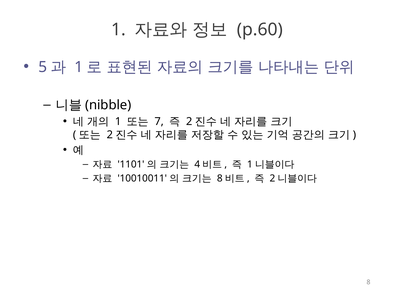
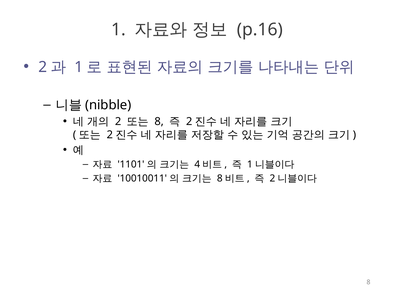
p.60: p.60 -> p.16
5 at (43, 67): 5 -> 2
1 at (118, 121): 1 -> 2
7 at (159, 121): 7 -> 8
